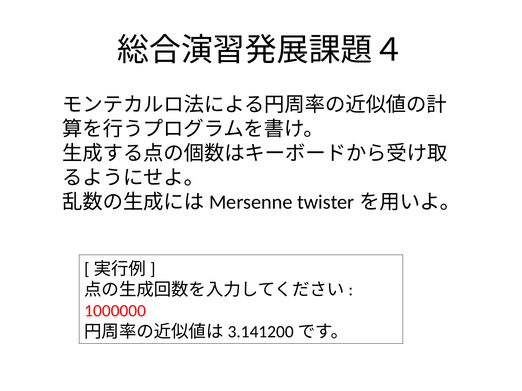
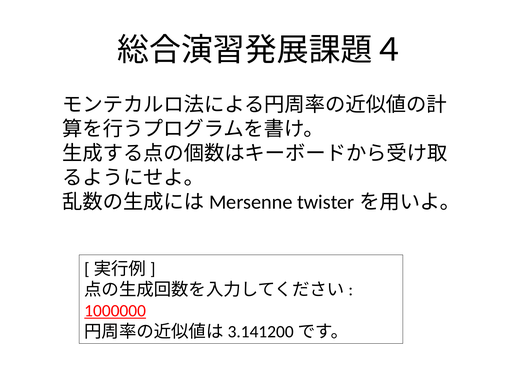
1000000 underline: none -> present
